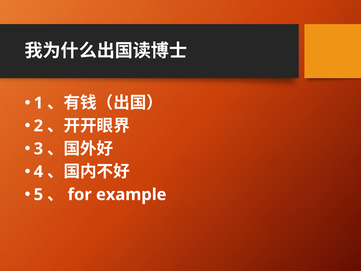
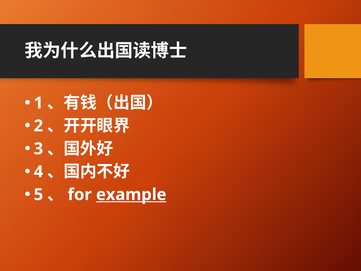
example underline: none -> present
